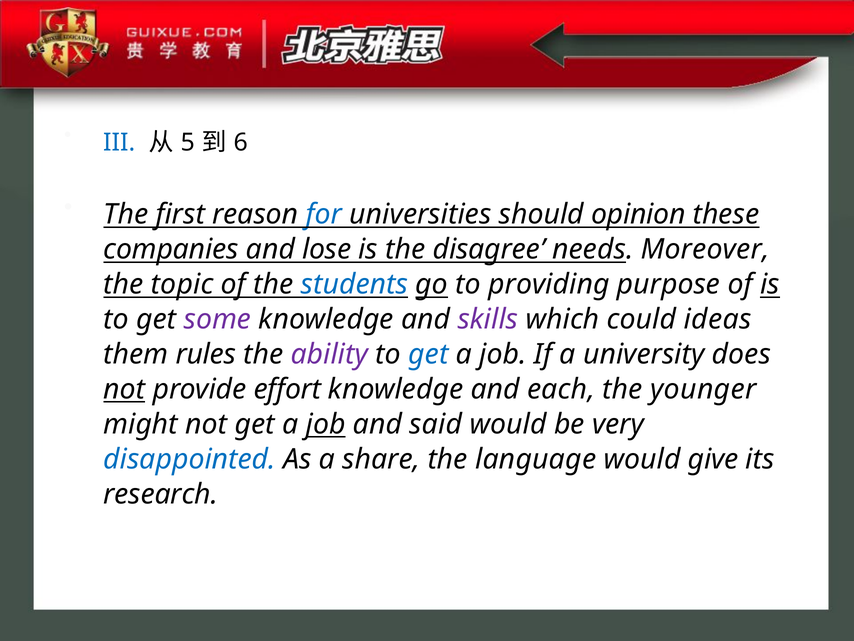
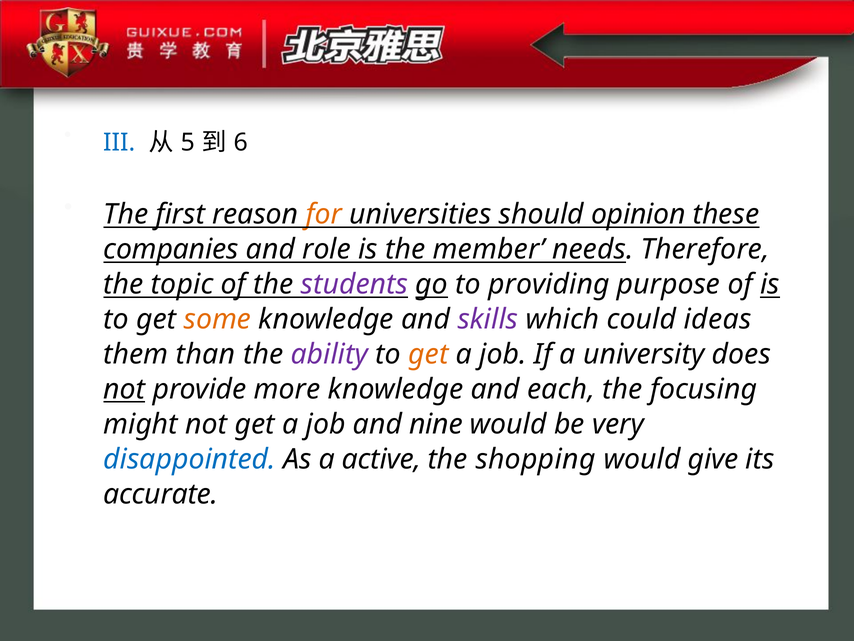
for colour: blue -> orange
lose: lose -> role
disagree: disagree -> member
Moreover: Moreover -> Therefore
students colour: blue -> purple
some colour: purple -> orange
rules: rules -> than
get at (428, 354) colour: blue -> orange
effort: effort -> more
younger: younger -> focusing
job at (326, 424) underline: present -> none
said: said -> nine
share: share -> active
language: language -> shopping
research: research -> accurate
